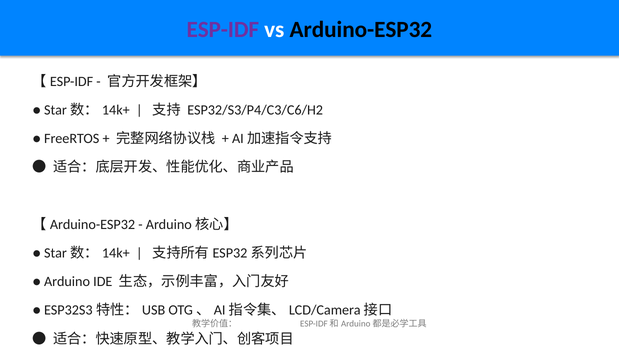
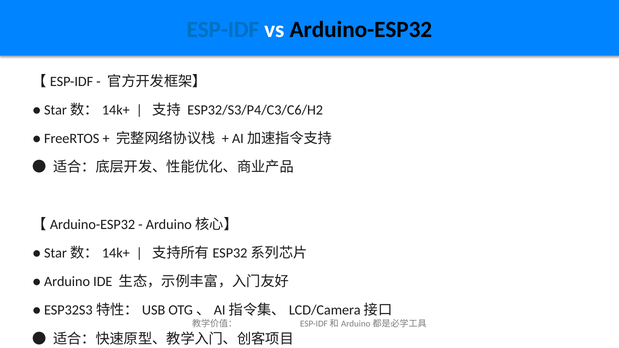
ESP-IDF colour: purple -> blue
